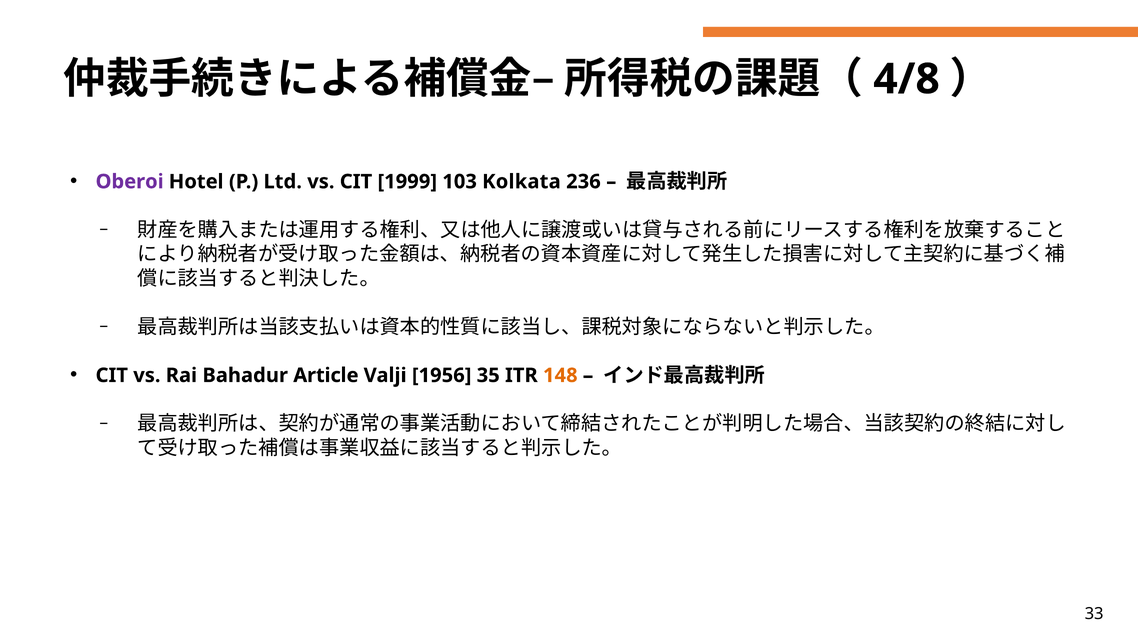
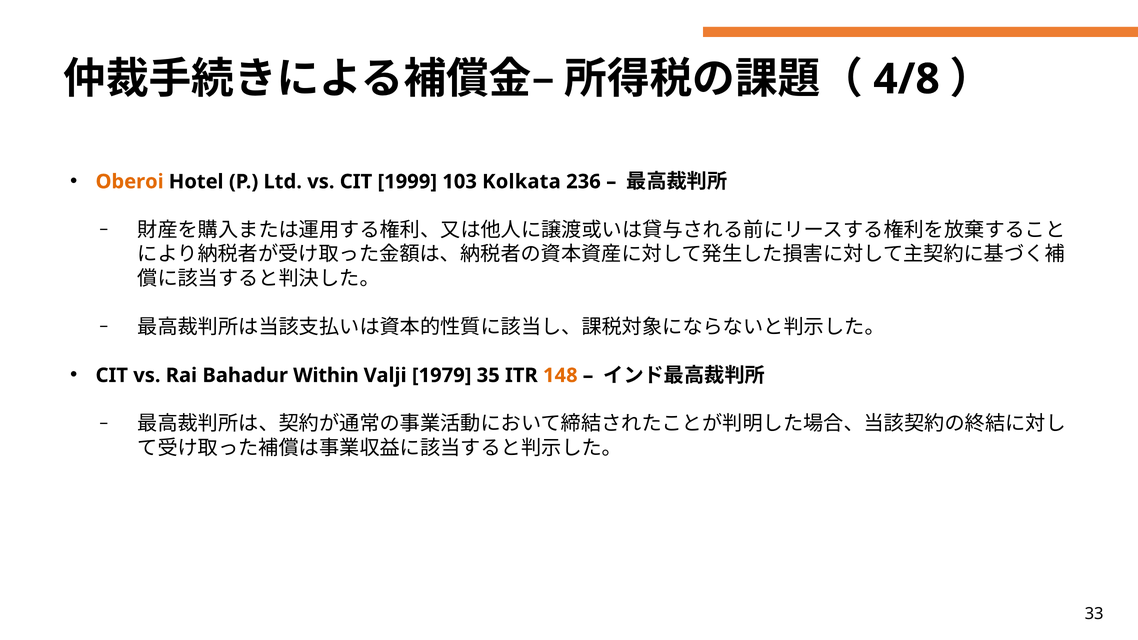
Oberoi colour: purple -> orange
Article: Article -> Within
1956: 1956 -> 1979
